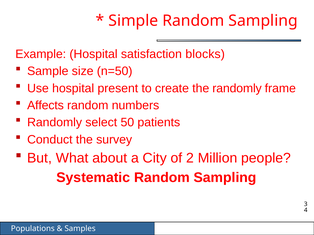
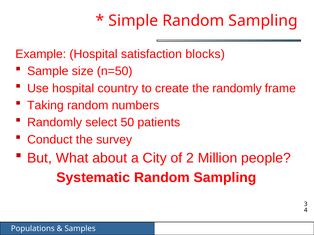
present: present -> country
Affects: Affects -> Taking
